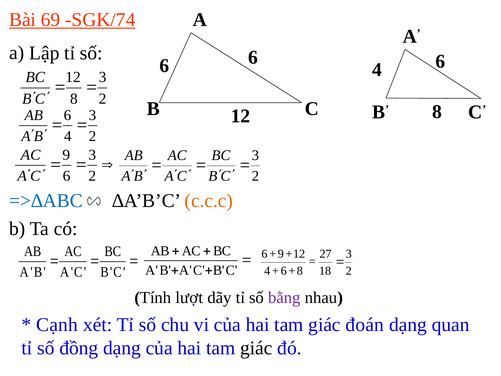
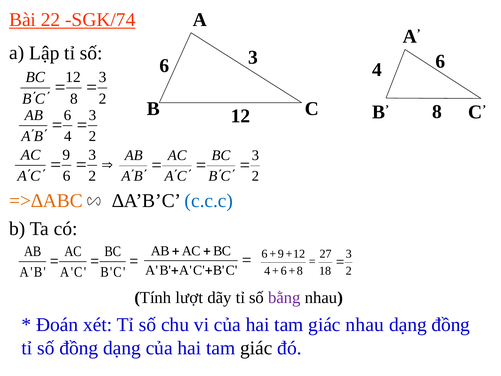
69: 69 -> 22
6 at (253, 57): 6 -> 3
=>∆ABC colour: blue -> orange
c.c.c colour: orange -> blue
Cạnh: Cạnh -> Đoán
giác đoán: đoán -> nhau
dạng quan: quan -> đồng
